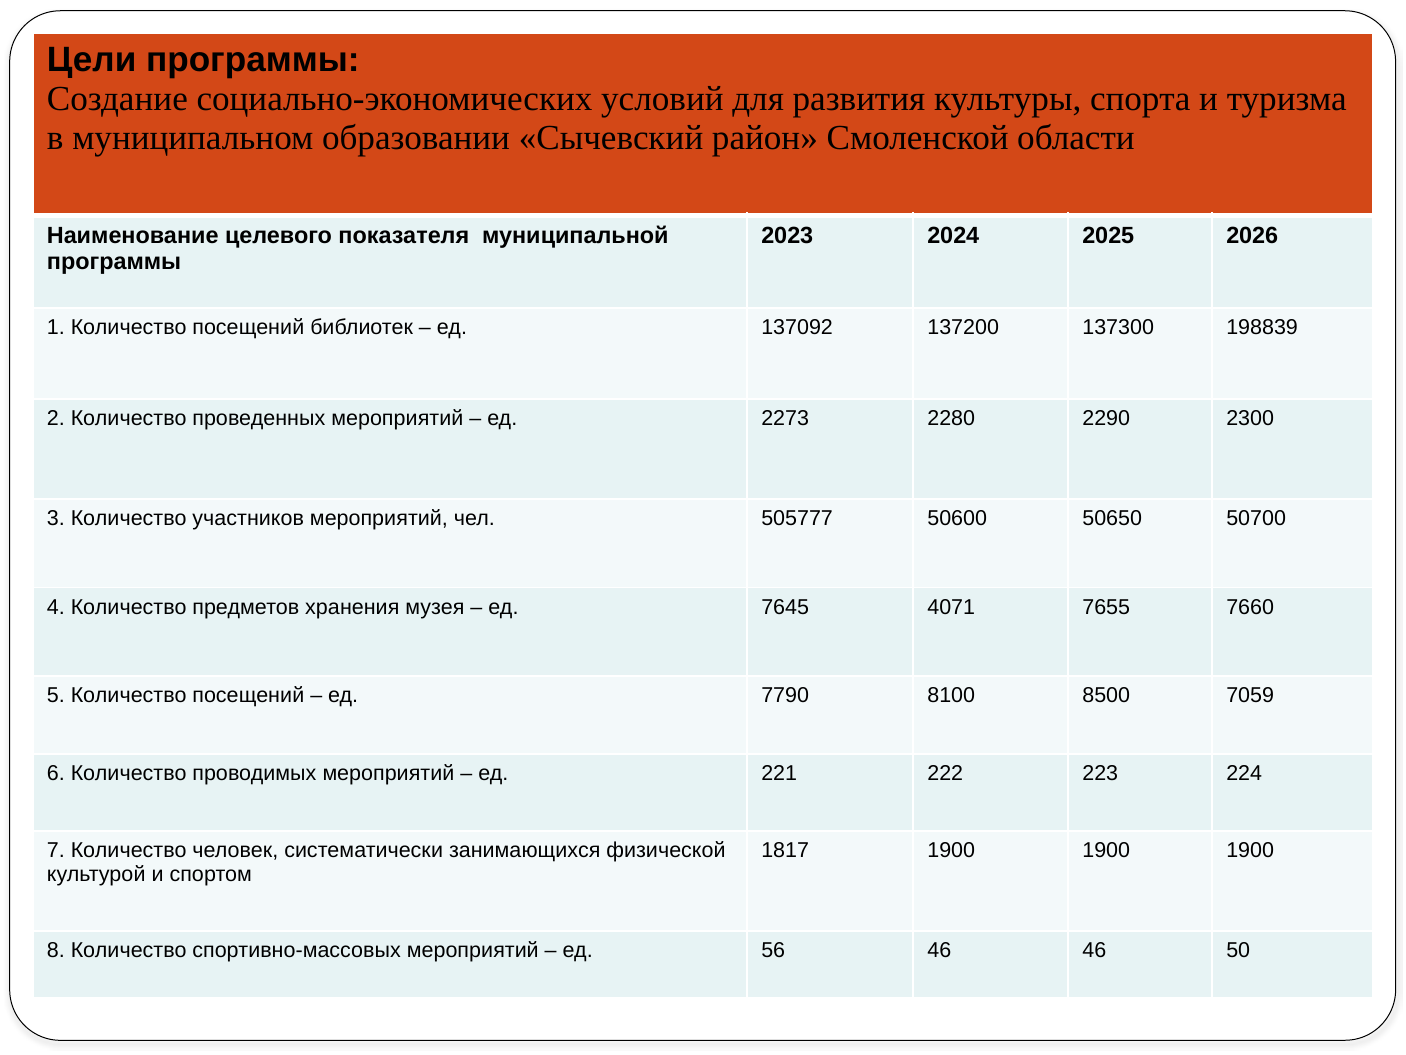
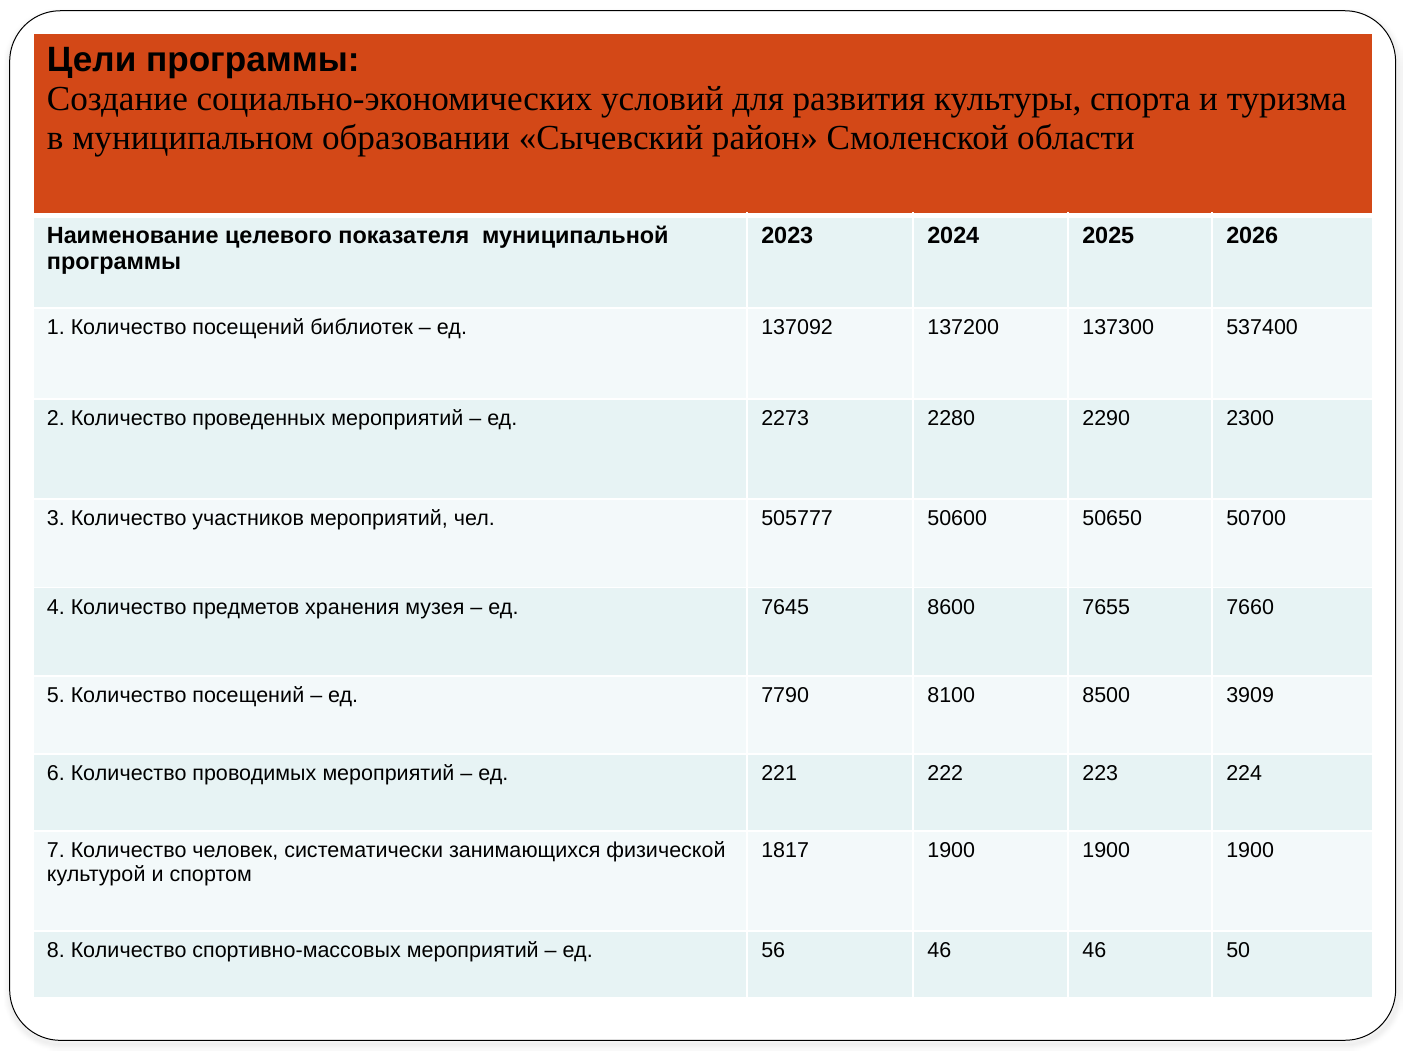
198839: 198839 -> 537400
4071: 4071 -> 8600
7059: 7059 -> 3909
